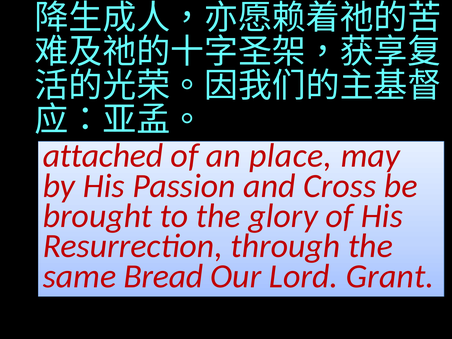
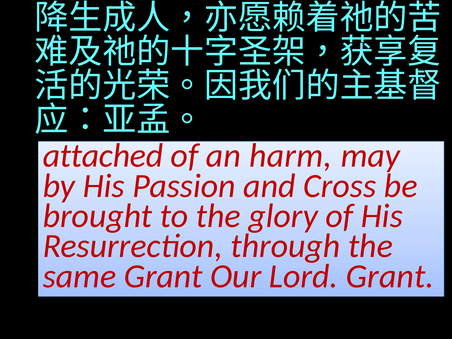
place: place -> harm
same Bread: Bread -> Grant
